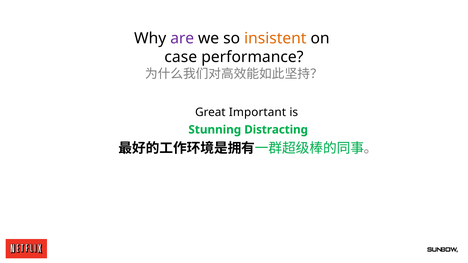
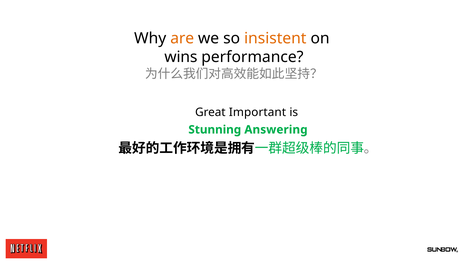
are colour: purple -> orange
case: case -> wins
Distracting: Distracting -> Answering
